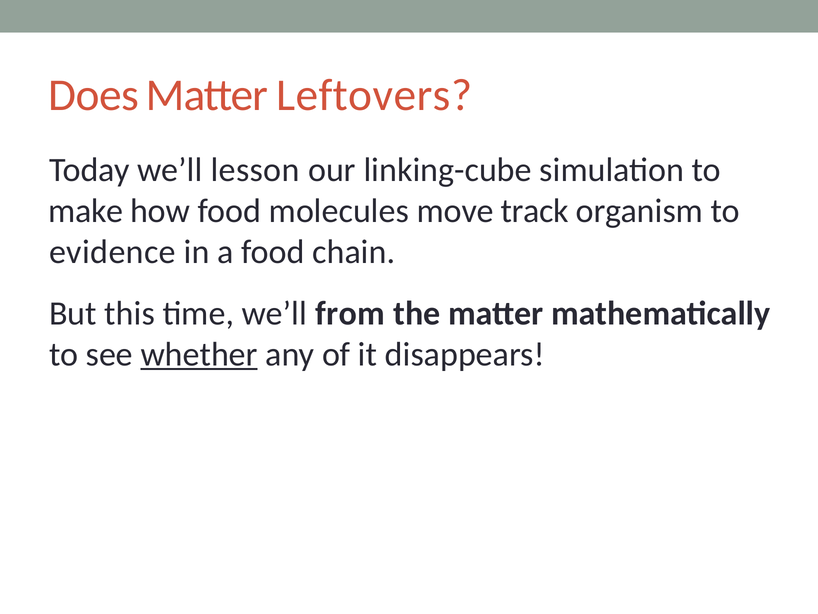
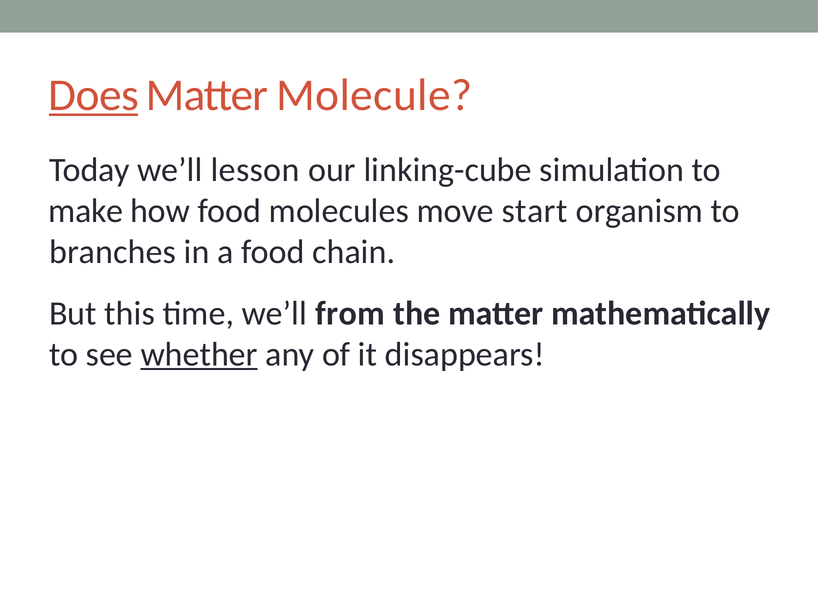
Does underline: none -> present
Leftovers: Leftovers -> Molecule
track: track -> start
evidence: evidence -> branches
